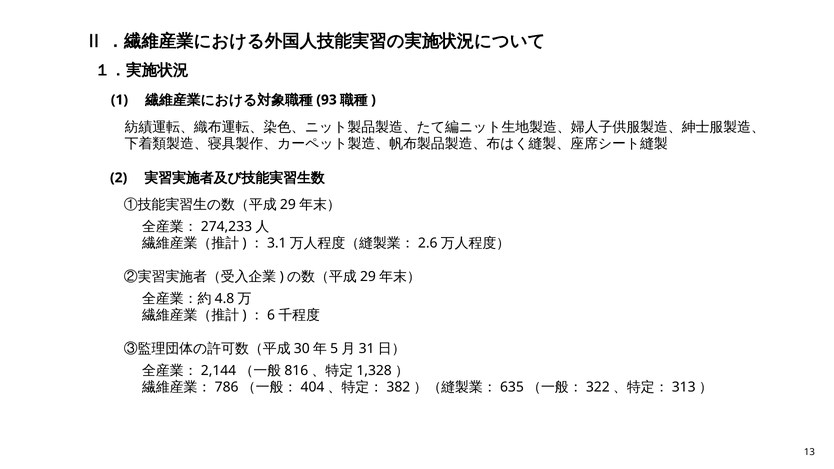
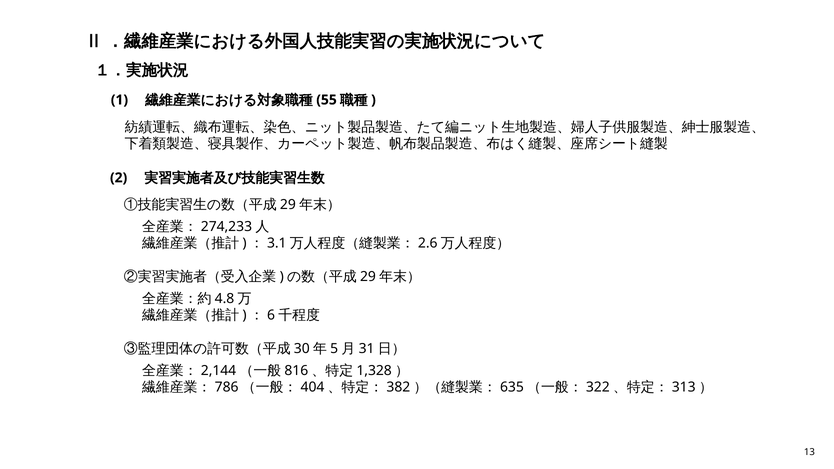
93: 93 -> 55
